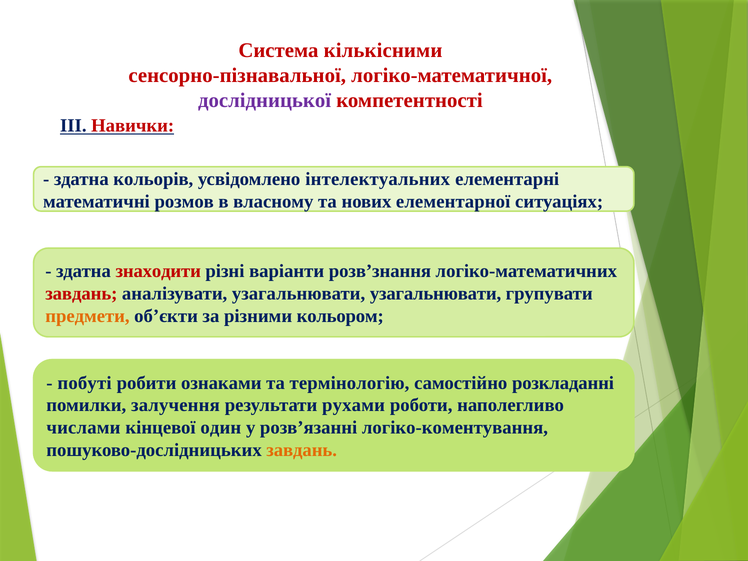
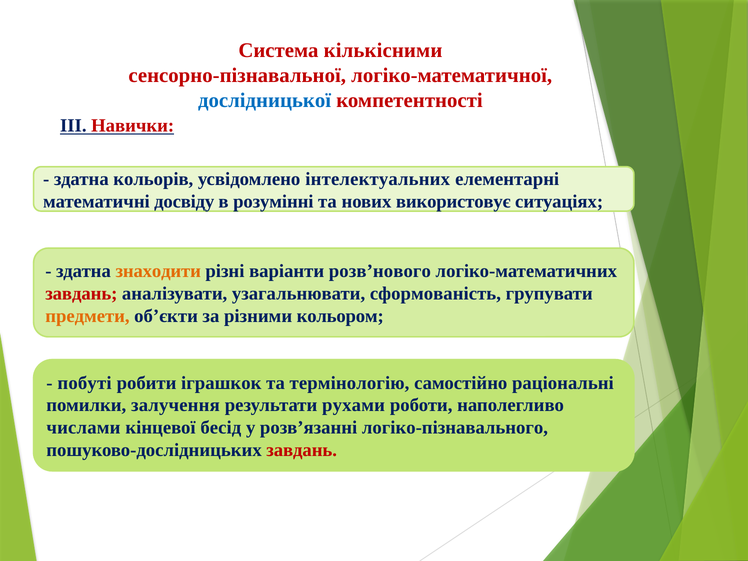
дослідницької colour: purple -> blue
розмов: розмов -> досвіду
власному: власному -> розумінні
елементарної: елементарної -> використовує
знаходити colour: red -> orange
розв’знання: розв’знання -> розв’нового
узагальнювати узагальнювати: узагальнювати -> сформованість
ознаками: ознаками -> іграшкок
розкладанні: розкладанні -> раціональні
один: один -> бесід
логіко-коментування: логіко-коментування -> логіко-пізнавального
завдань at (302, 450) colour: orange -> red
